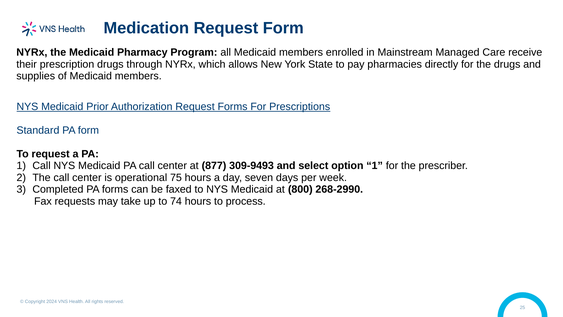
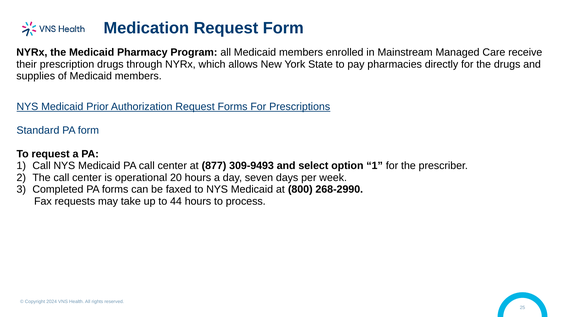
75: 75 -> 20
74: 74 -> 44
